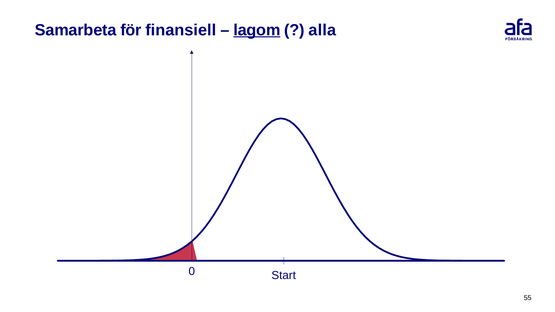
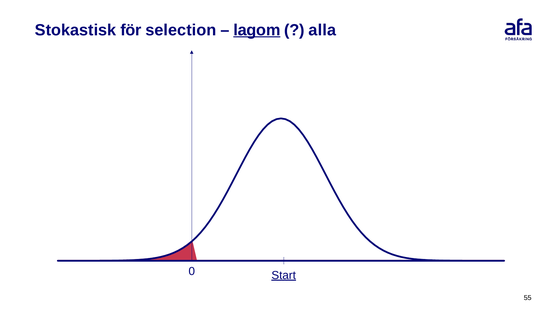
Samarbeta: Samarbeta -> Stokastisk
finansiell: finansiell -> selection
Start underline: none -> present
